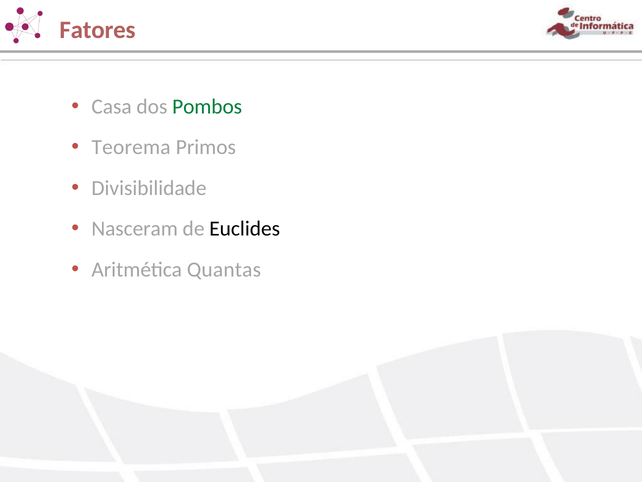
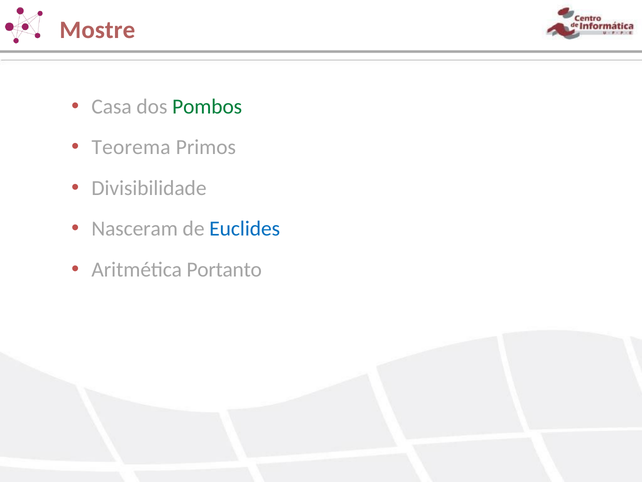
Fatores: Fatores -> Mostre
Euclides colour: black -> blue
Quantas: Quantas -> Portanto
